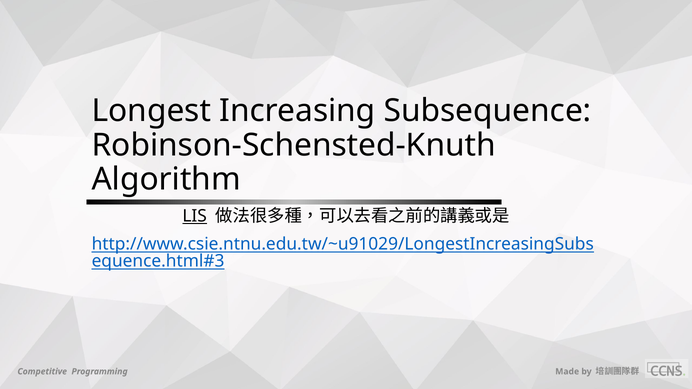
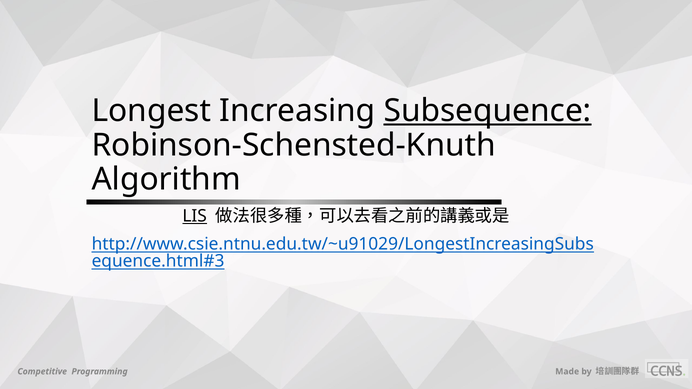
Subsequence underline: none -> present
